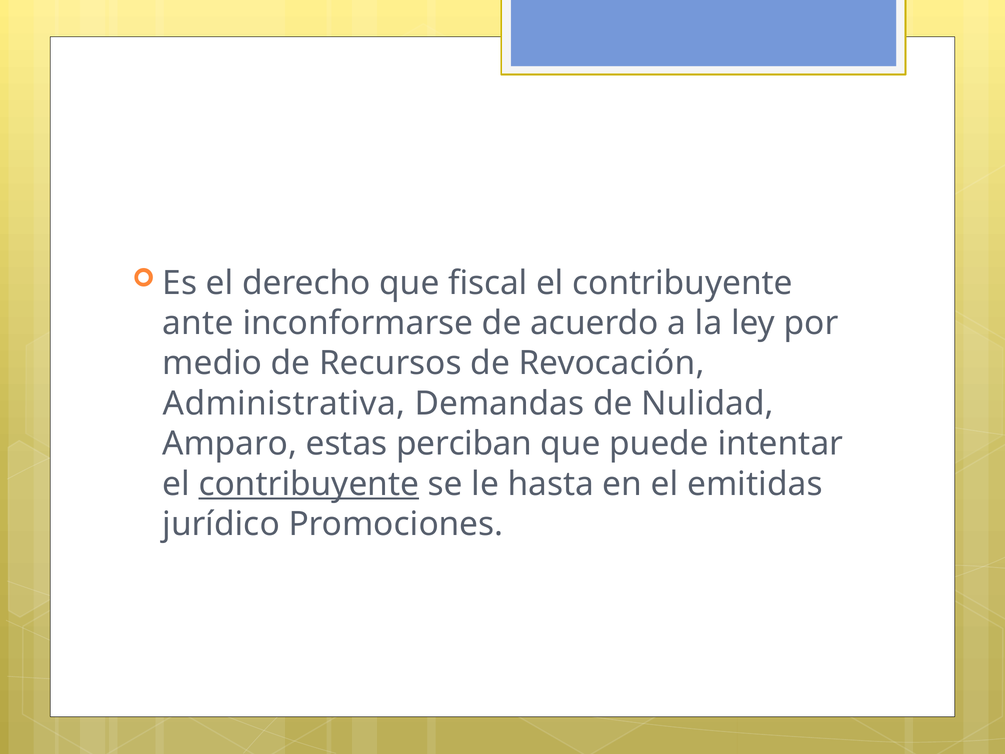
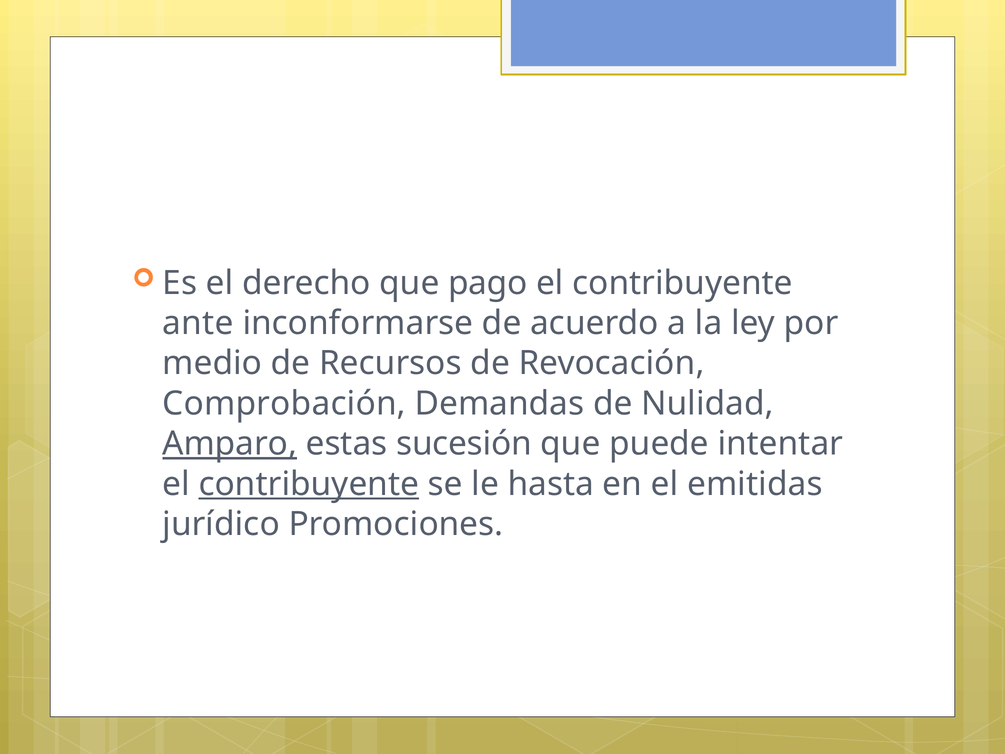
fiscal: fiscal -> pago
Administrativa: Administrativa -> Comprobación
Amparo underline: none -> present
perciban: perciban -> sucesión
